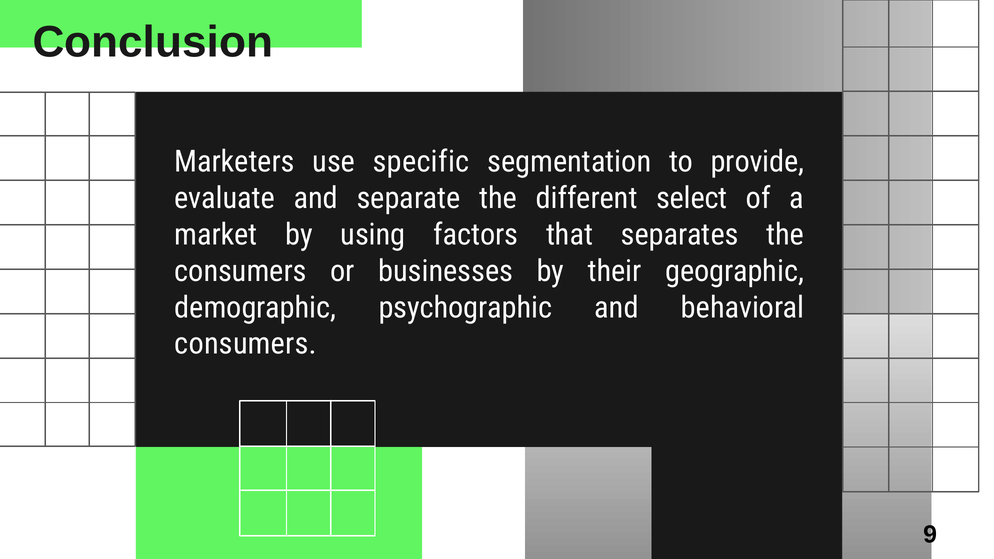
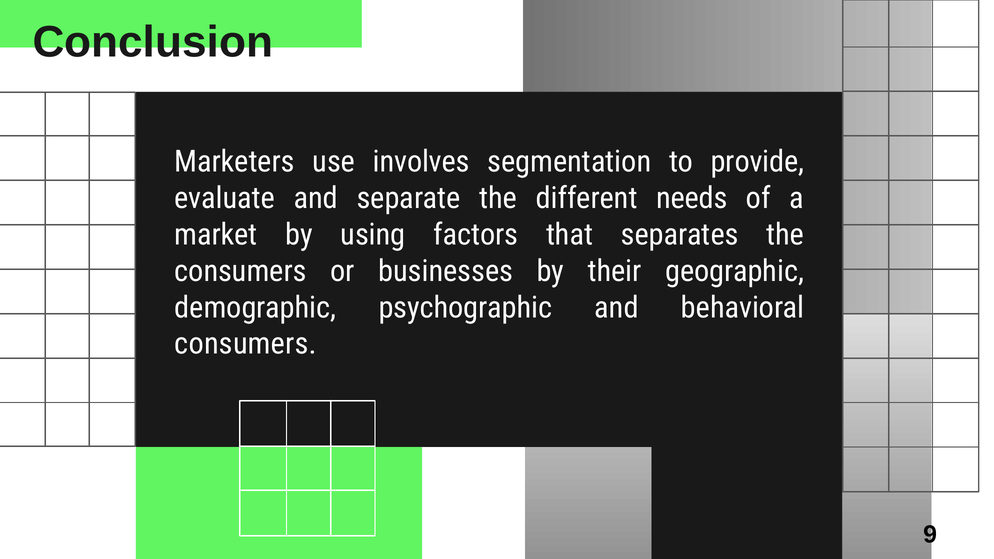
specific: specific -> involves
select: select -> needs
